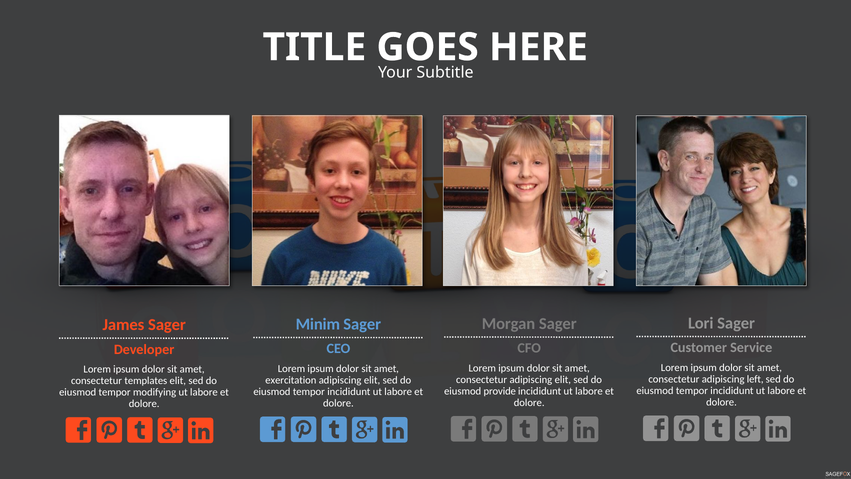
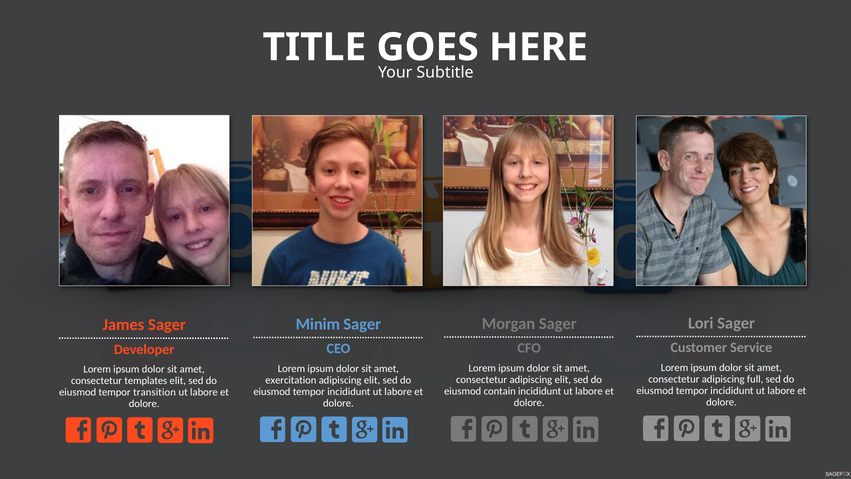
left: left -> full
provide: provide -> contain
modifying: modifying -> transition
